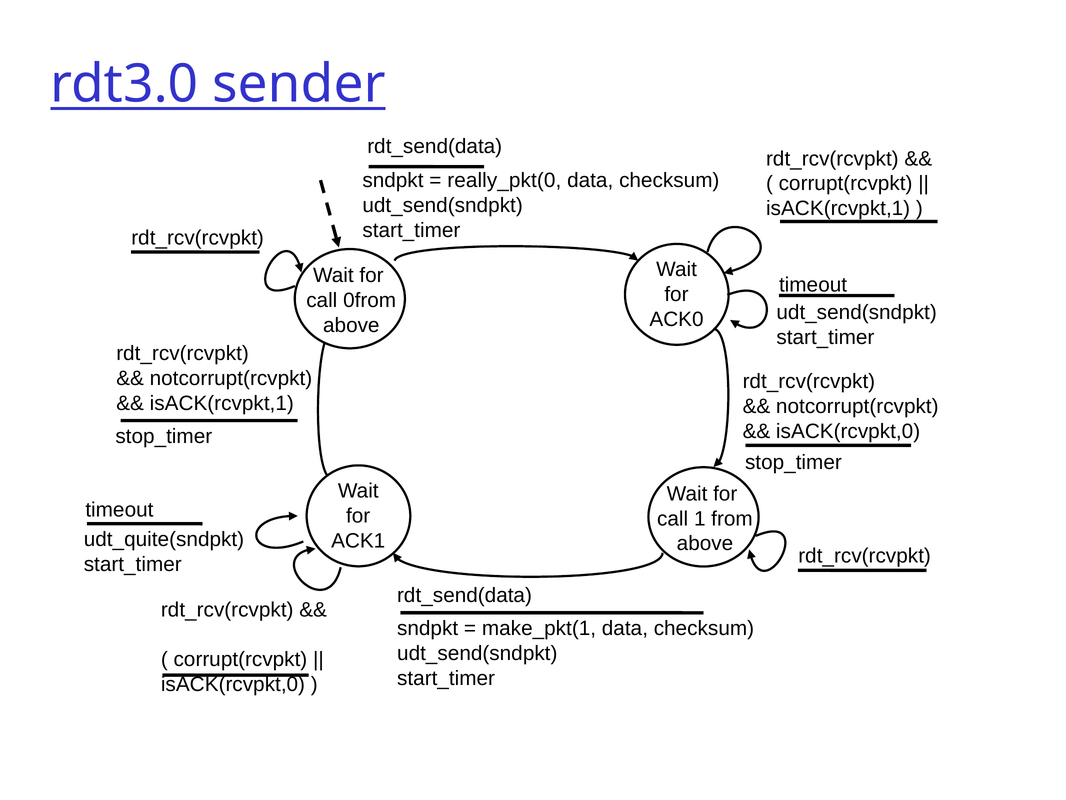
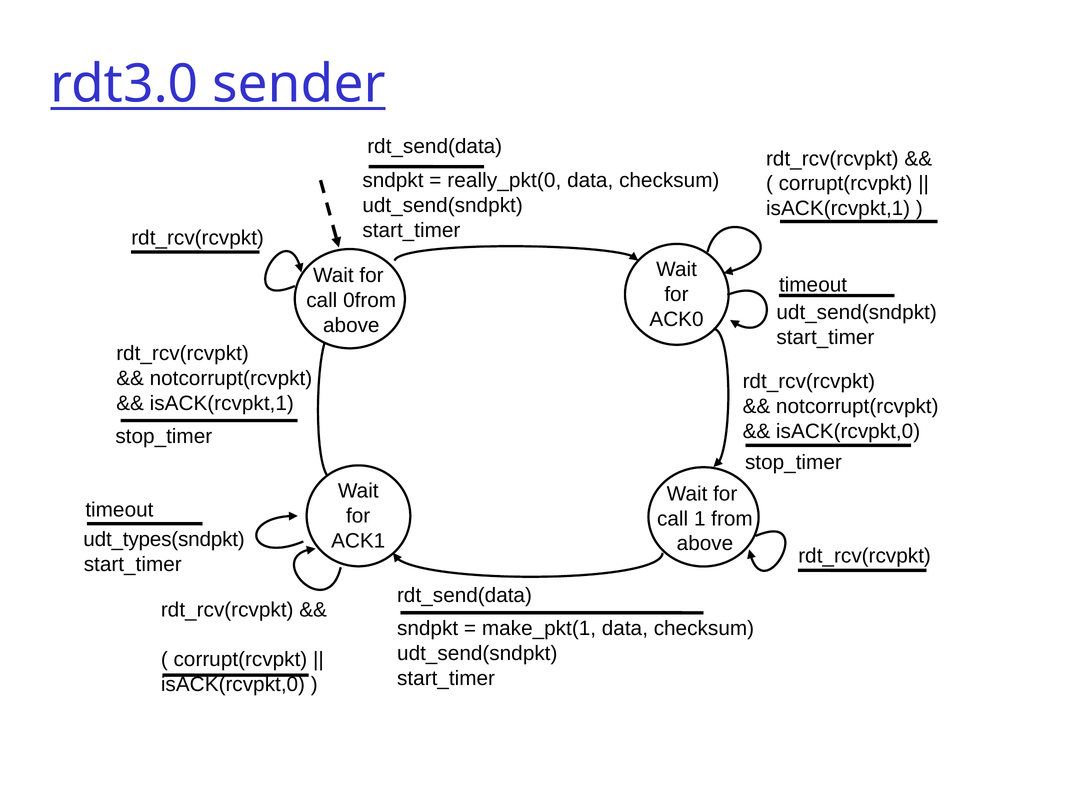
udt_quite(sndpkt: udt_quite(sndpkt -> udt_types(sndpkt
